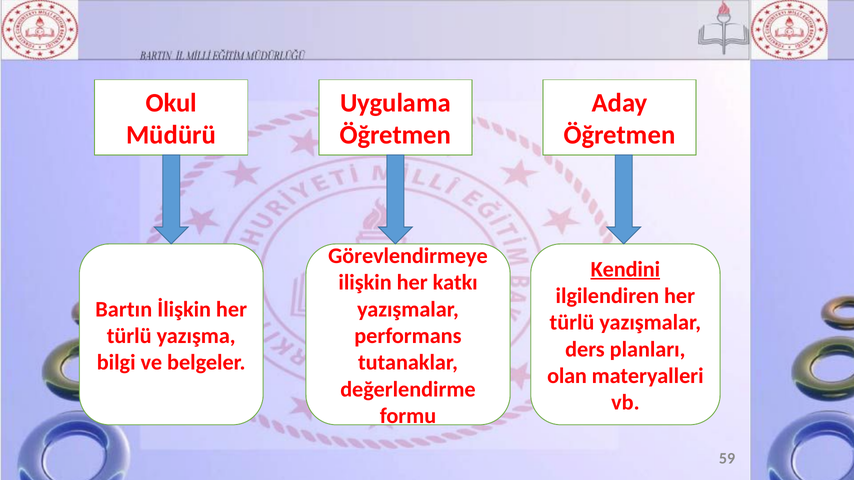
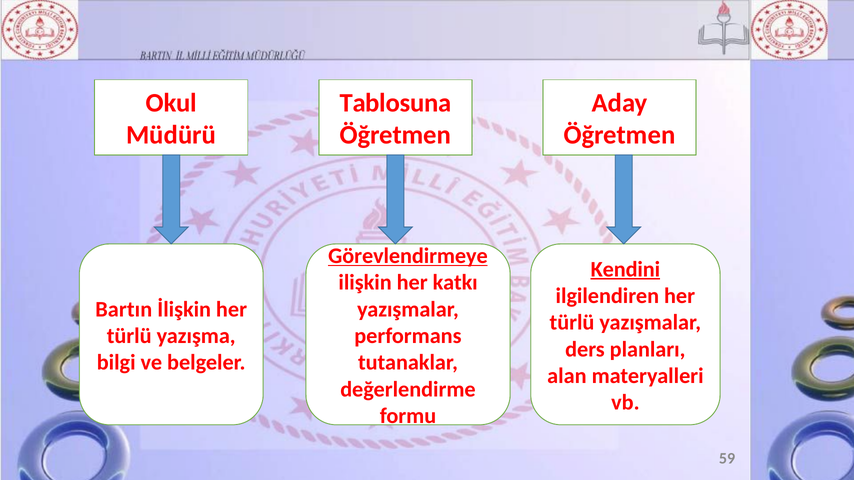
Uygulama: Uygulama -> Tablosuna
Görevlendirmeye underline: none -> present
olan: olan -> alan
